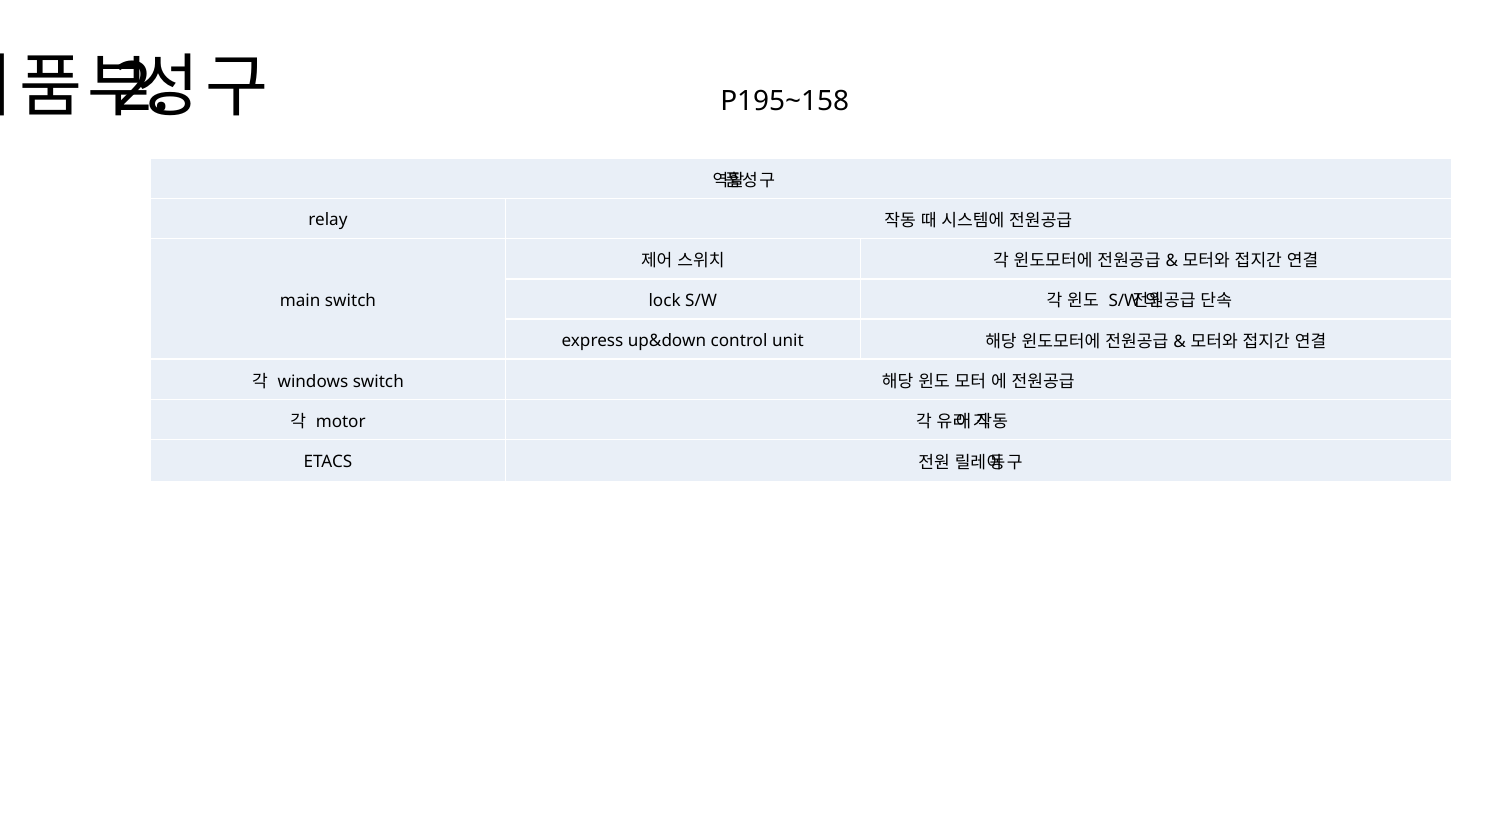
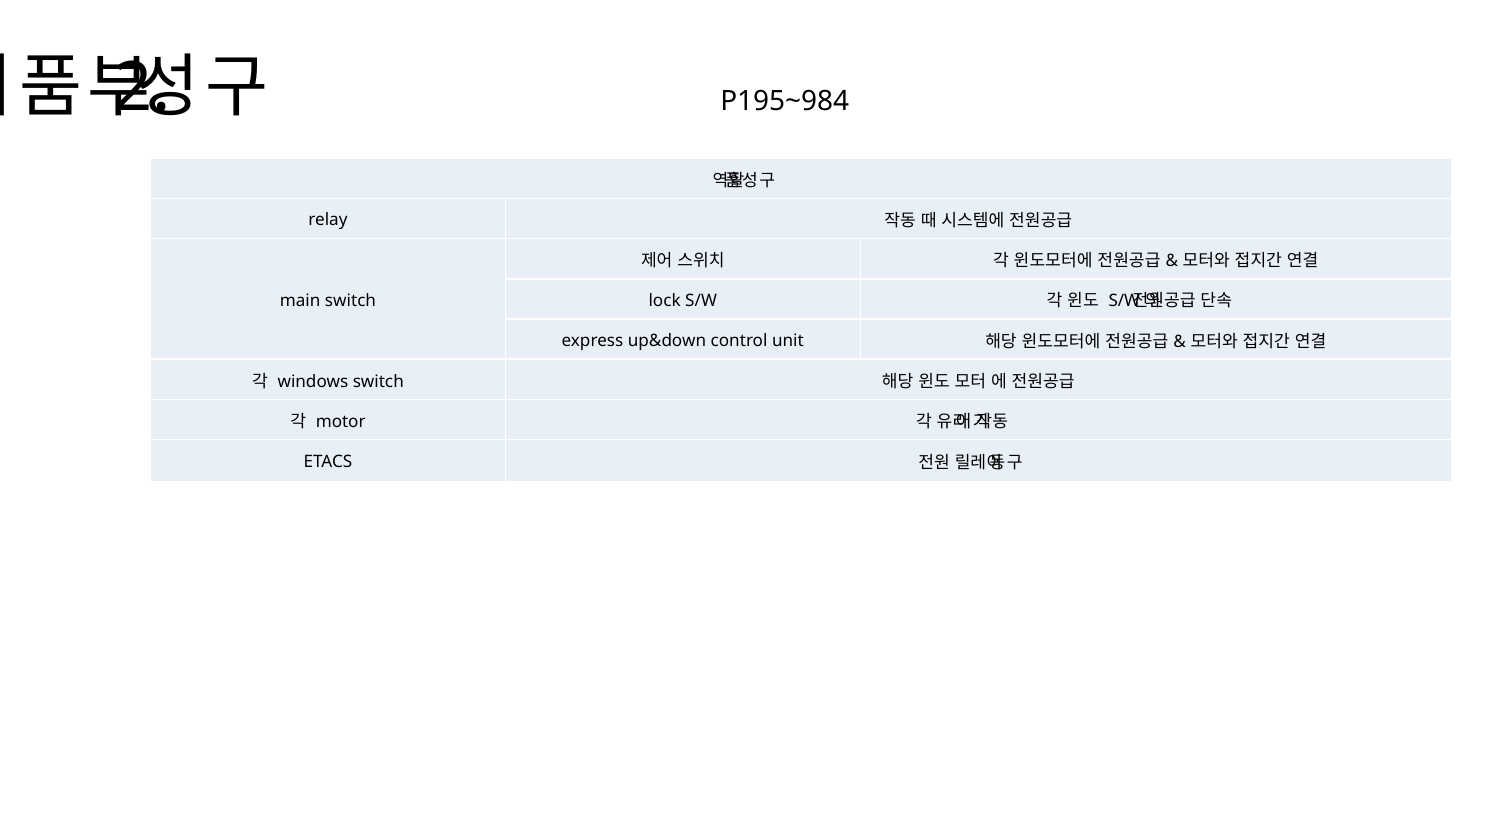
P195~158: P195~158 -> P195~984
